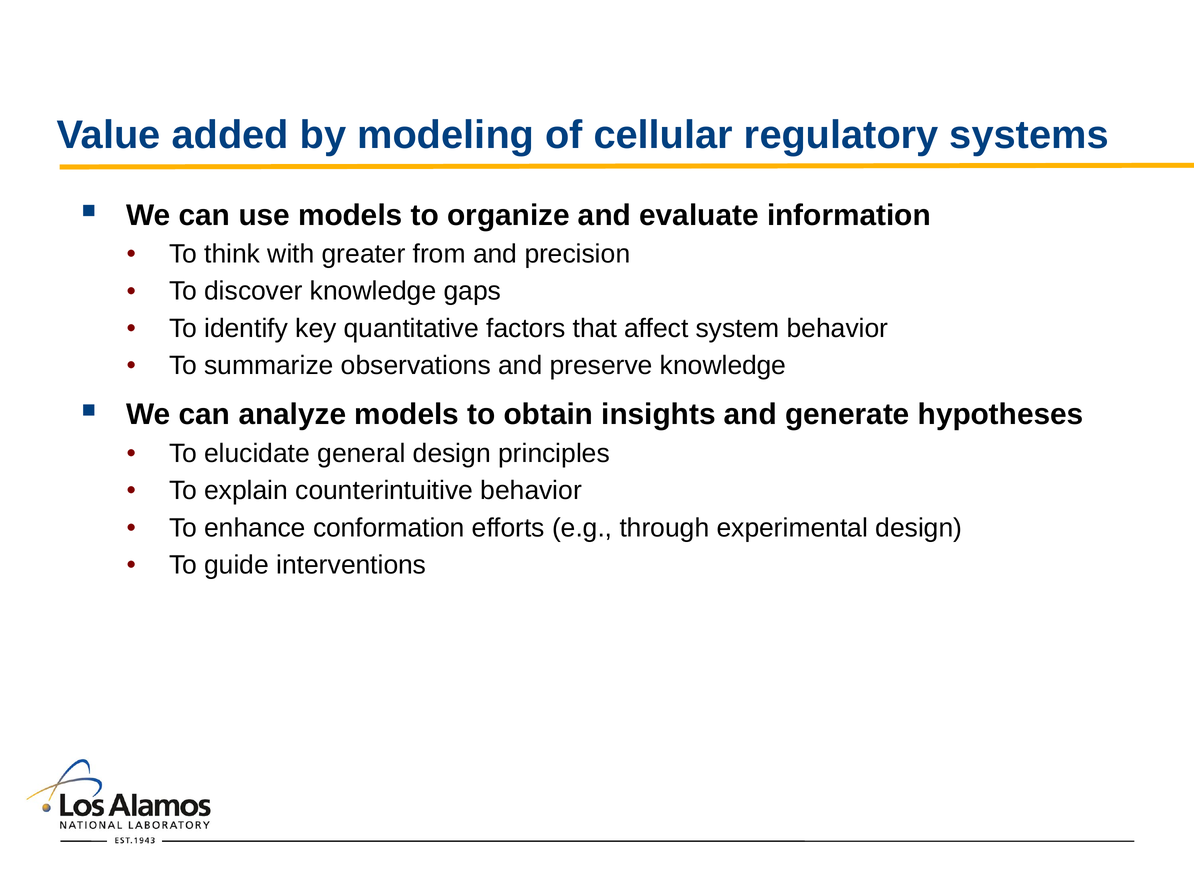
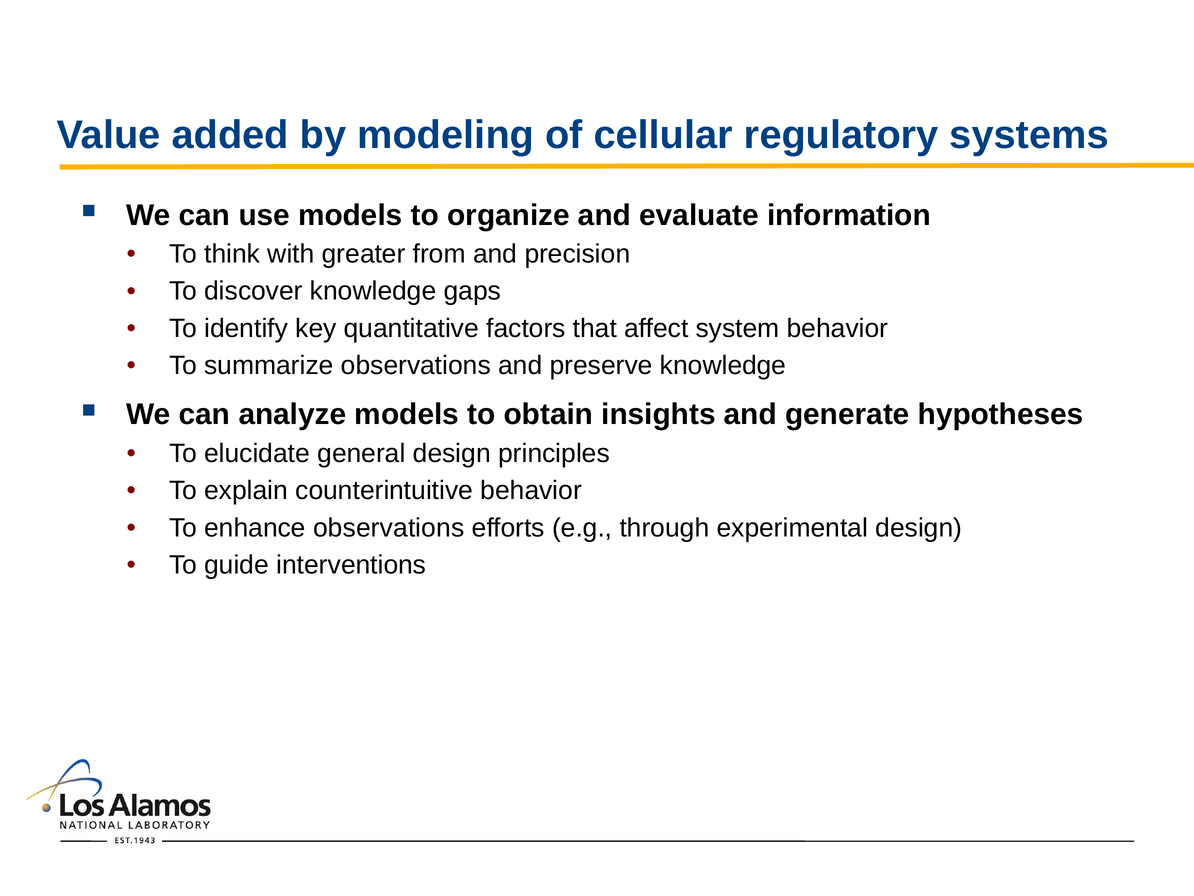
enhance conformation: conformation -> observations
